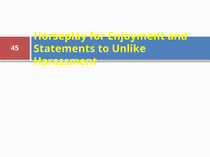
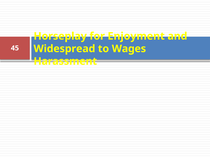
Statements: Statements -> Widespread
Unlike: Unlike -> Wages
